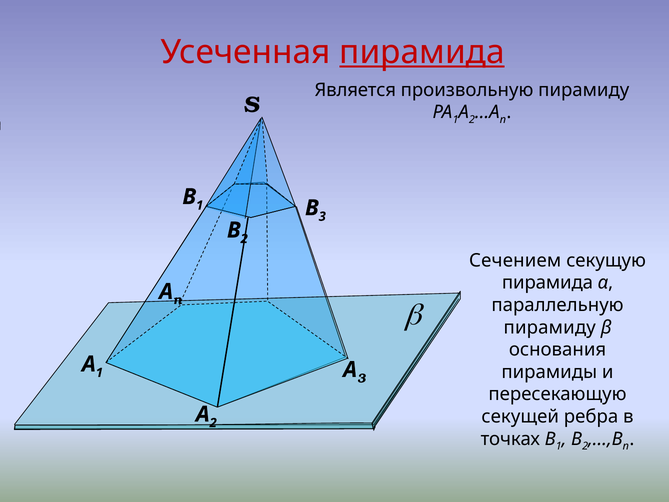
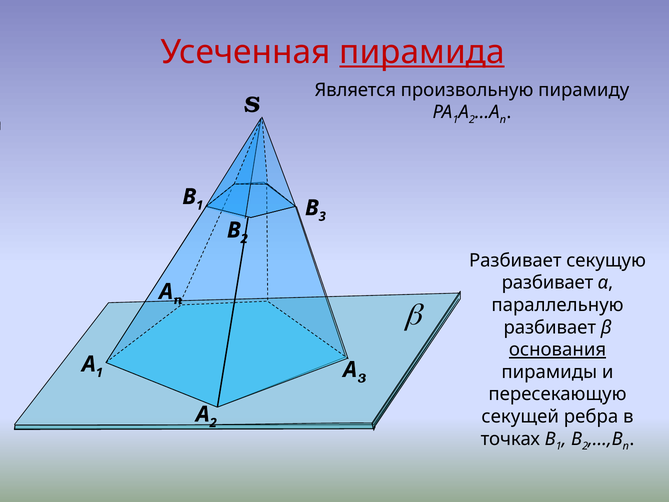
Сечением at (515, 260): Сечением -> Разбивает
пирамида at (547, 283): пирамида -> разбивает
пирамиду at (550, 327): пирамиду -> разбивает
основания underline: none -> present
